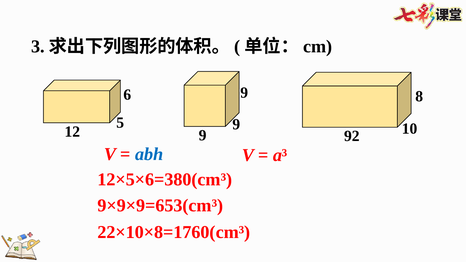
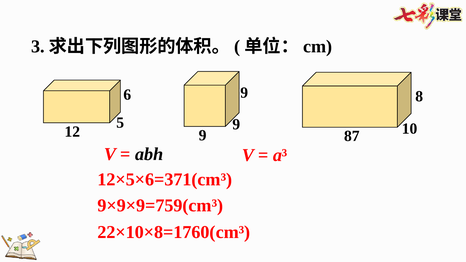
92: 92 -> 87
abh colour: blue -> black
12×5×6=380(cm³: 12×5×6=380(cm³ -> 12×5×6=371(cm³
9×9×9=653(cm³: 9×9×9=653(cm³ -> 9×9×9=759(cm³
